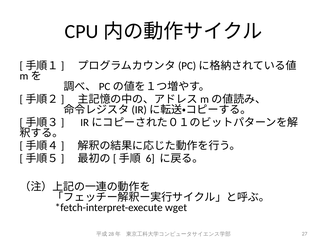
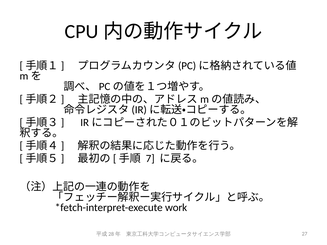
6: 6 -> 7
wget: wget -> work
